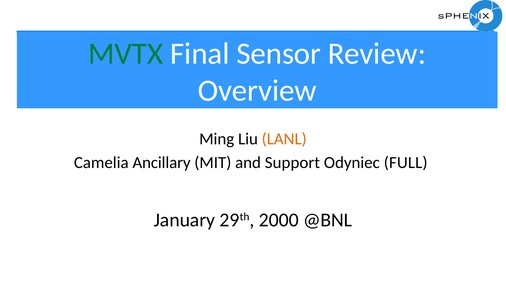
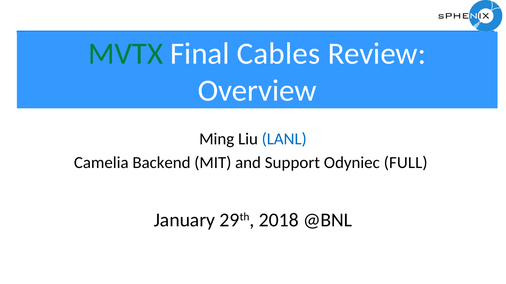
Sensor: Sensor -> Cables
LANL colour: orange -> blue
Ancillary: Ancillary -> Backend
2000: 2000 -> 2018
